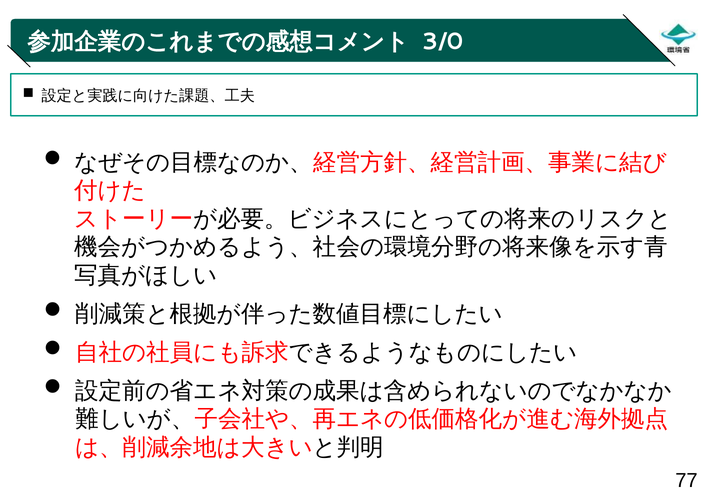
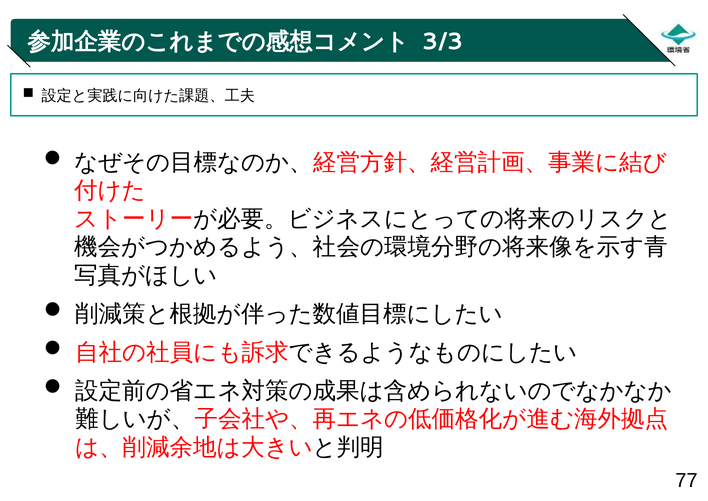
3/0: 3/0 -> 3/3
